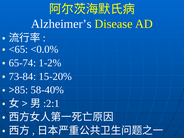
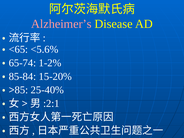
Alzheimer’s colour: white -> pink
<0.0%: <0.0% -> <5.6%
73-84: 73-84 -> 85-84
58-40%: 58-40% -> 25-40%
